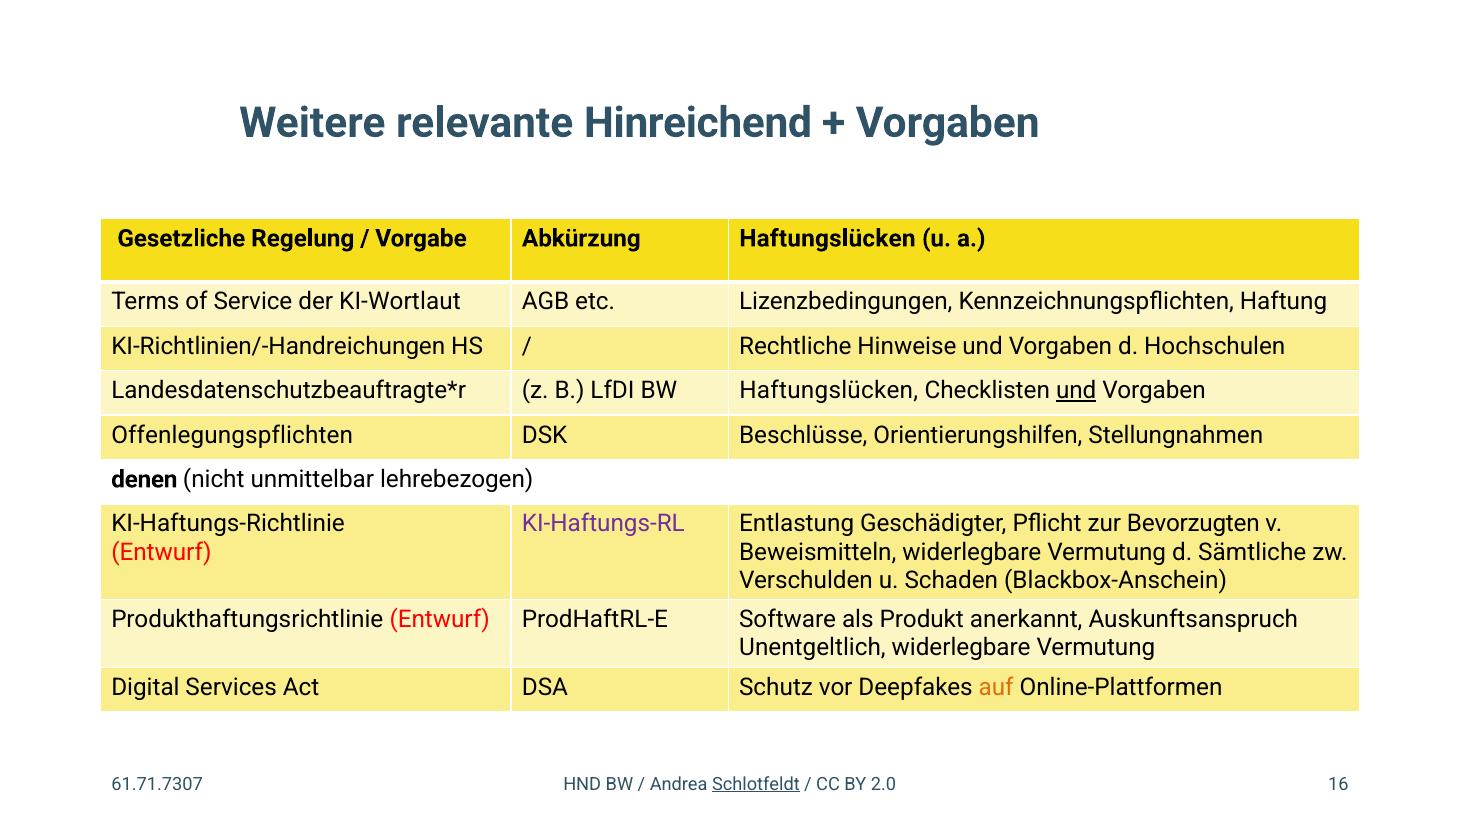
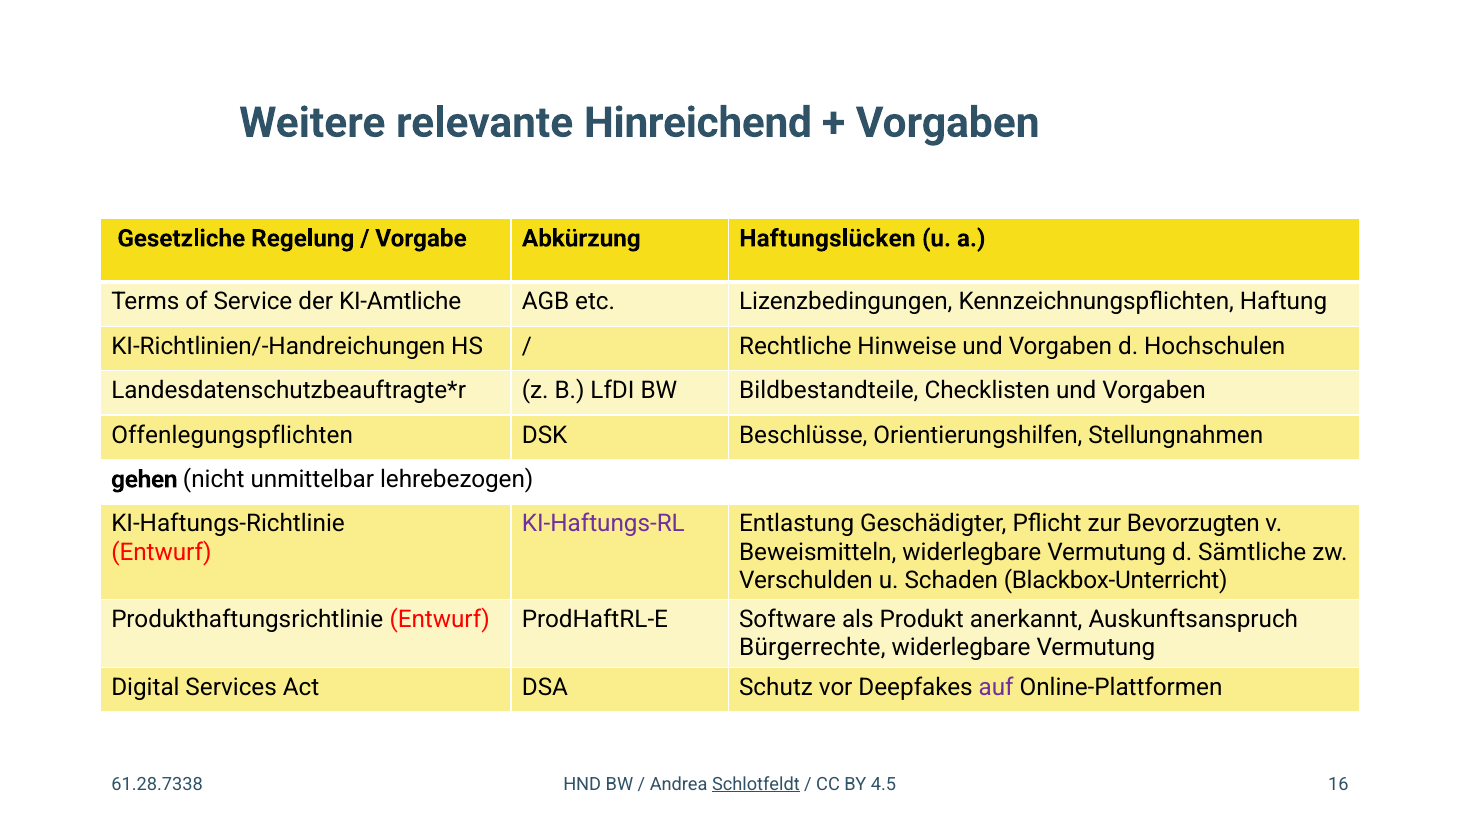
KI-Wortlaut: KI-Wortlaut -> KI-Amtliche
BW Haftungslücken: Haftungslücken -> Bildbestandteile
und at (1076, 391) underline: present -> none
denen: denen -> gehen
Blackbox-Anschein: Blackbox-Anschein -> Blackbox-Unterricht
Unentgeltlich: Unentgeltlich -> Bürgerrechte
auf colour: orange -> purple
61.71.7307: 61.71.7307 -> 61.28.7338
2.0: 2.0 -> 4.5
